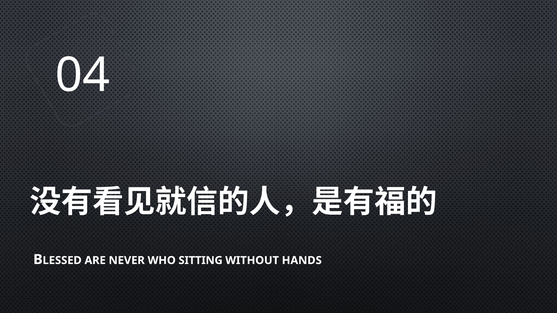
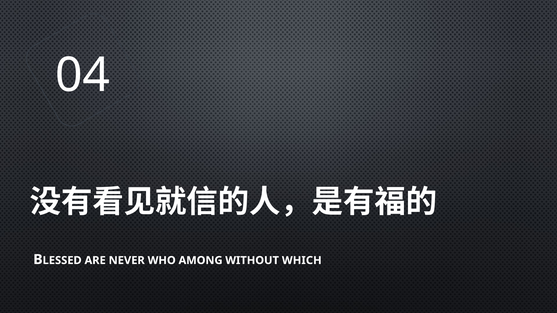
SITTING: SITTING -> AMONG
HANDS: HANDS -> WHICH
